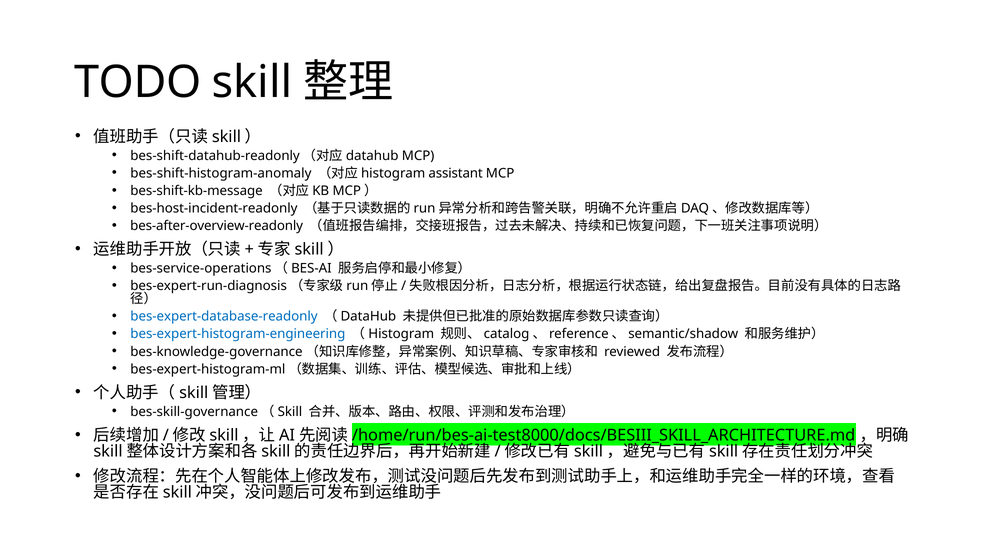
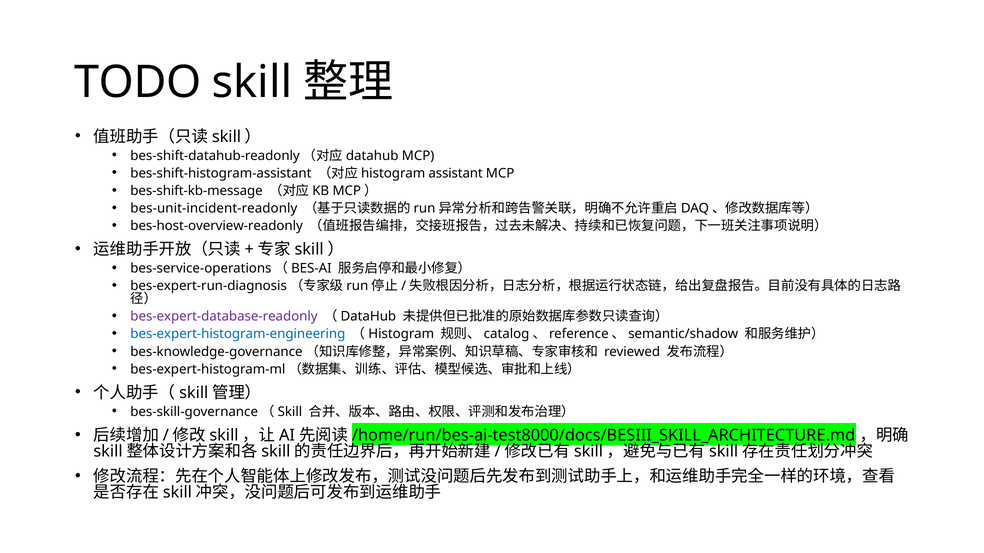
bes-shift-histogram-anomaly: bes-shift-histogram-anomaly -> bes-shift-histogram-assistant
bes-host-incident-readonly: bes-host-incident-readonly -> bes-unit-incident-readonly
bes-after-overview-readonly: bes-after-overview-readonly -> bes-host-overview-readonly
bes-expert-database-readonly colour: blue -> purple
